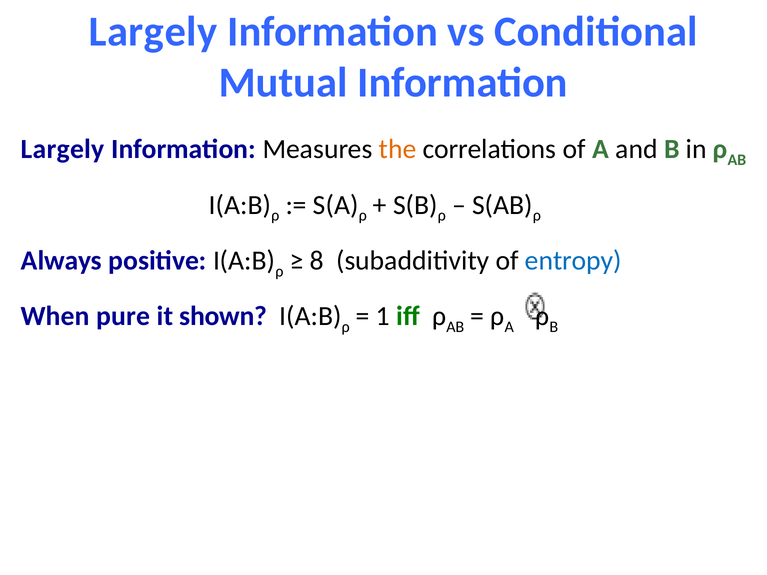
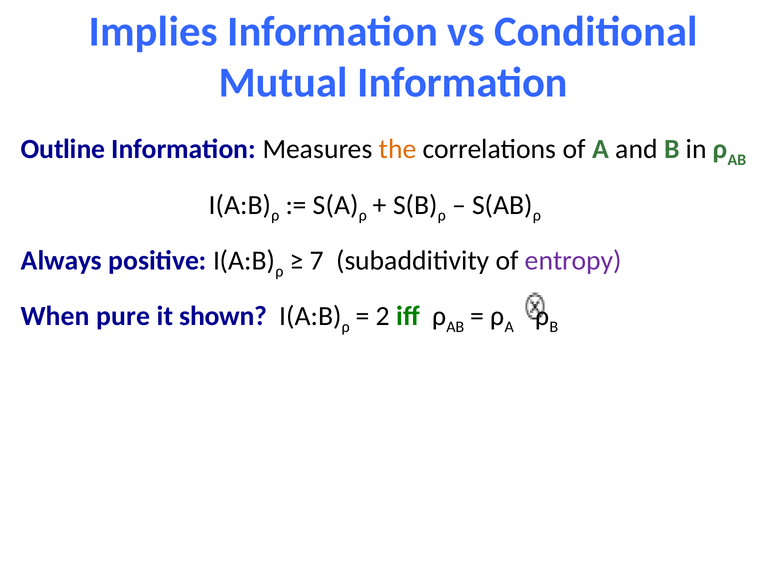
Largely at (153, 32): Largely -> Implies
Largely at (63, 149): Largely -> Outline
8: 8 -> 7
entropy colour: blue -> purple
1: 1 -> 2
